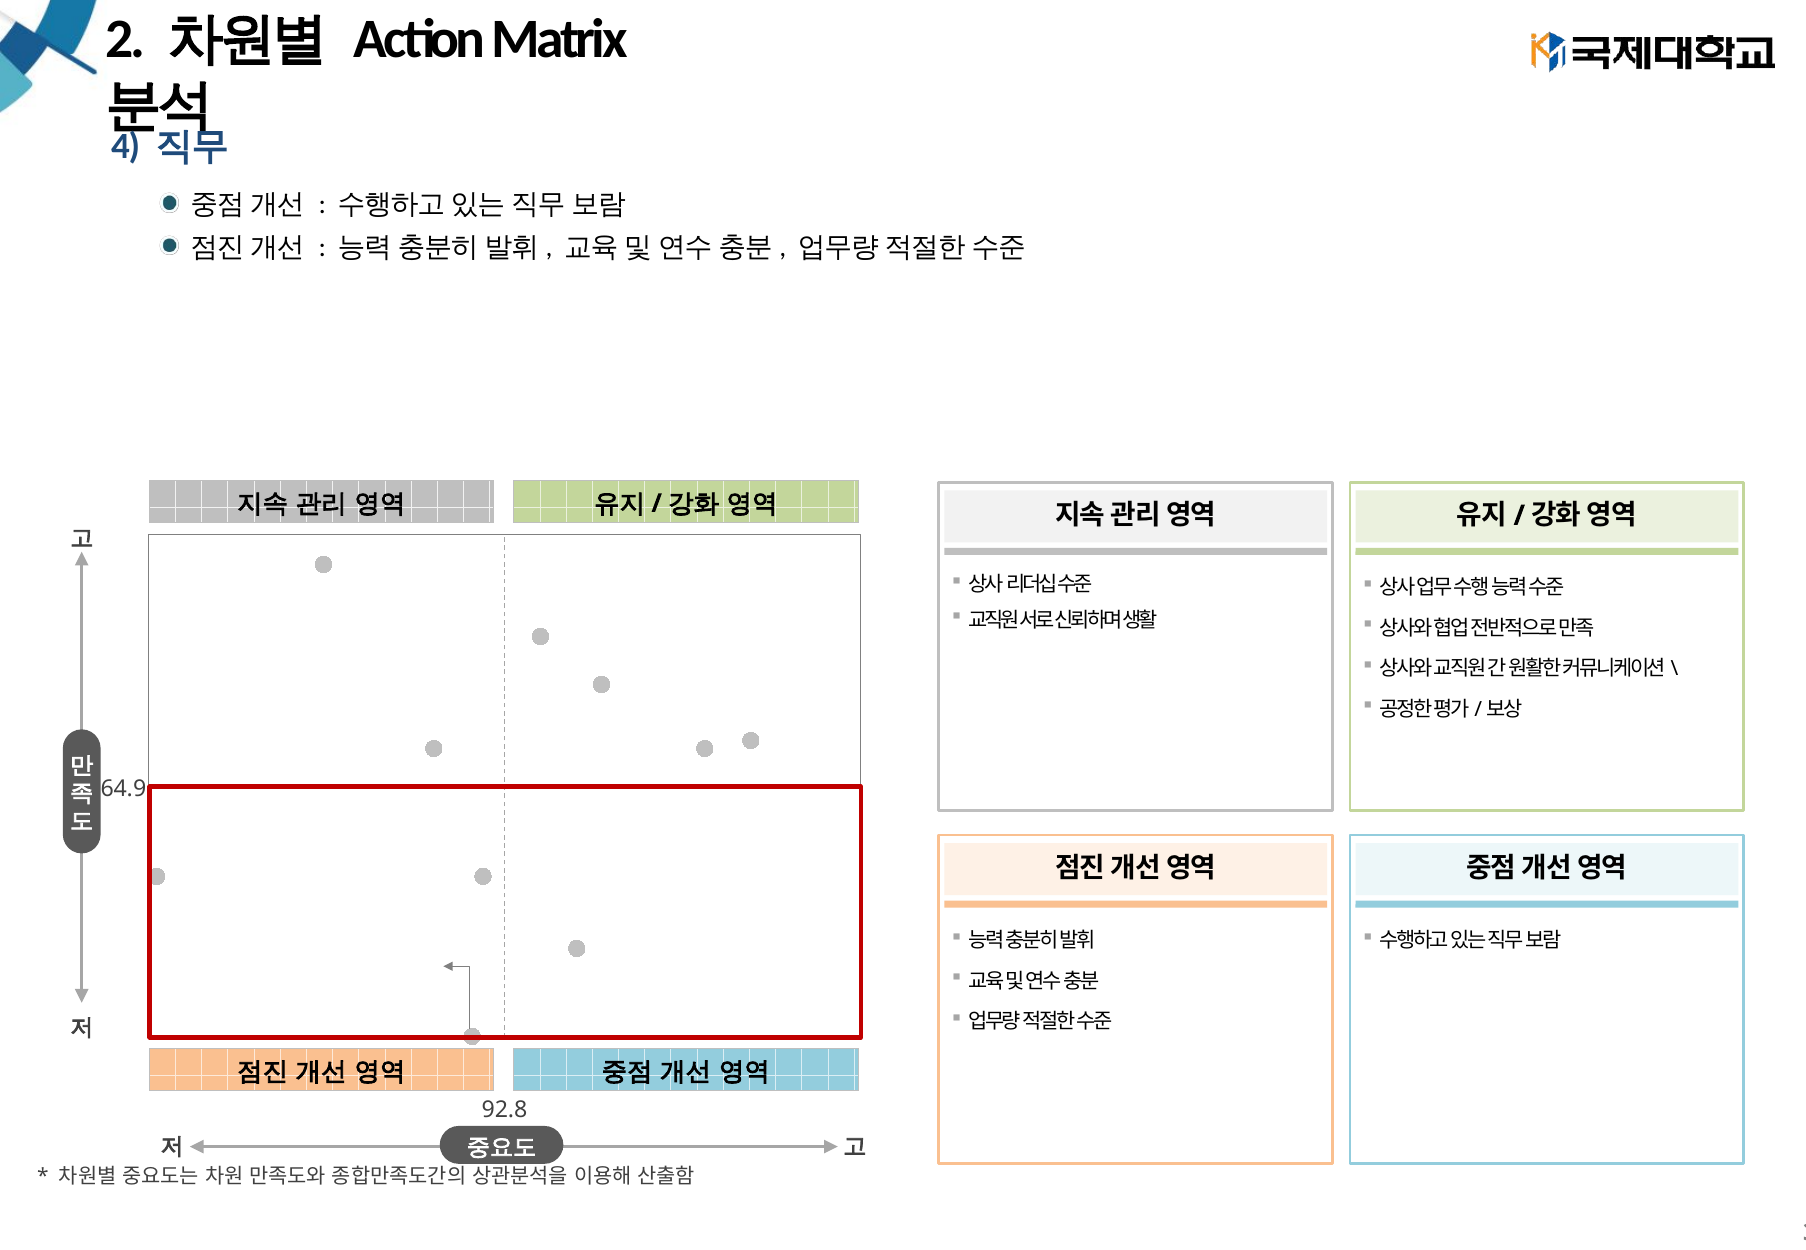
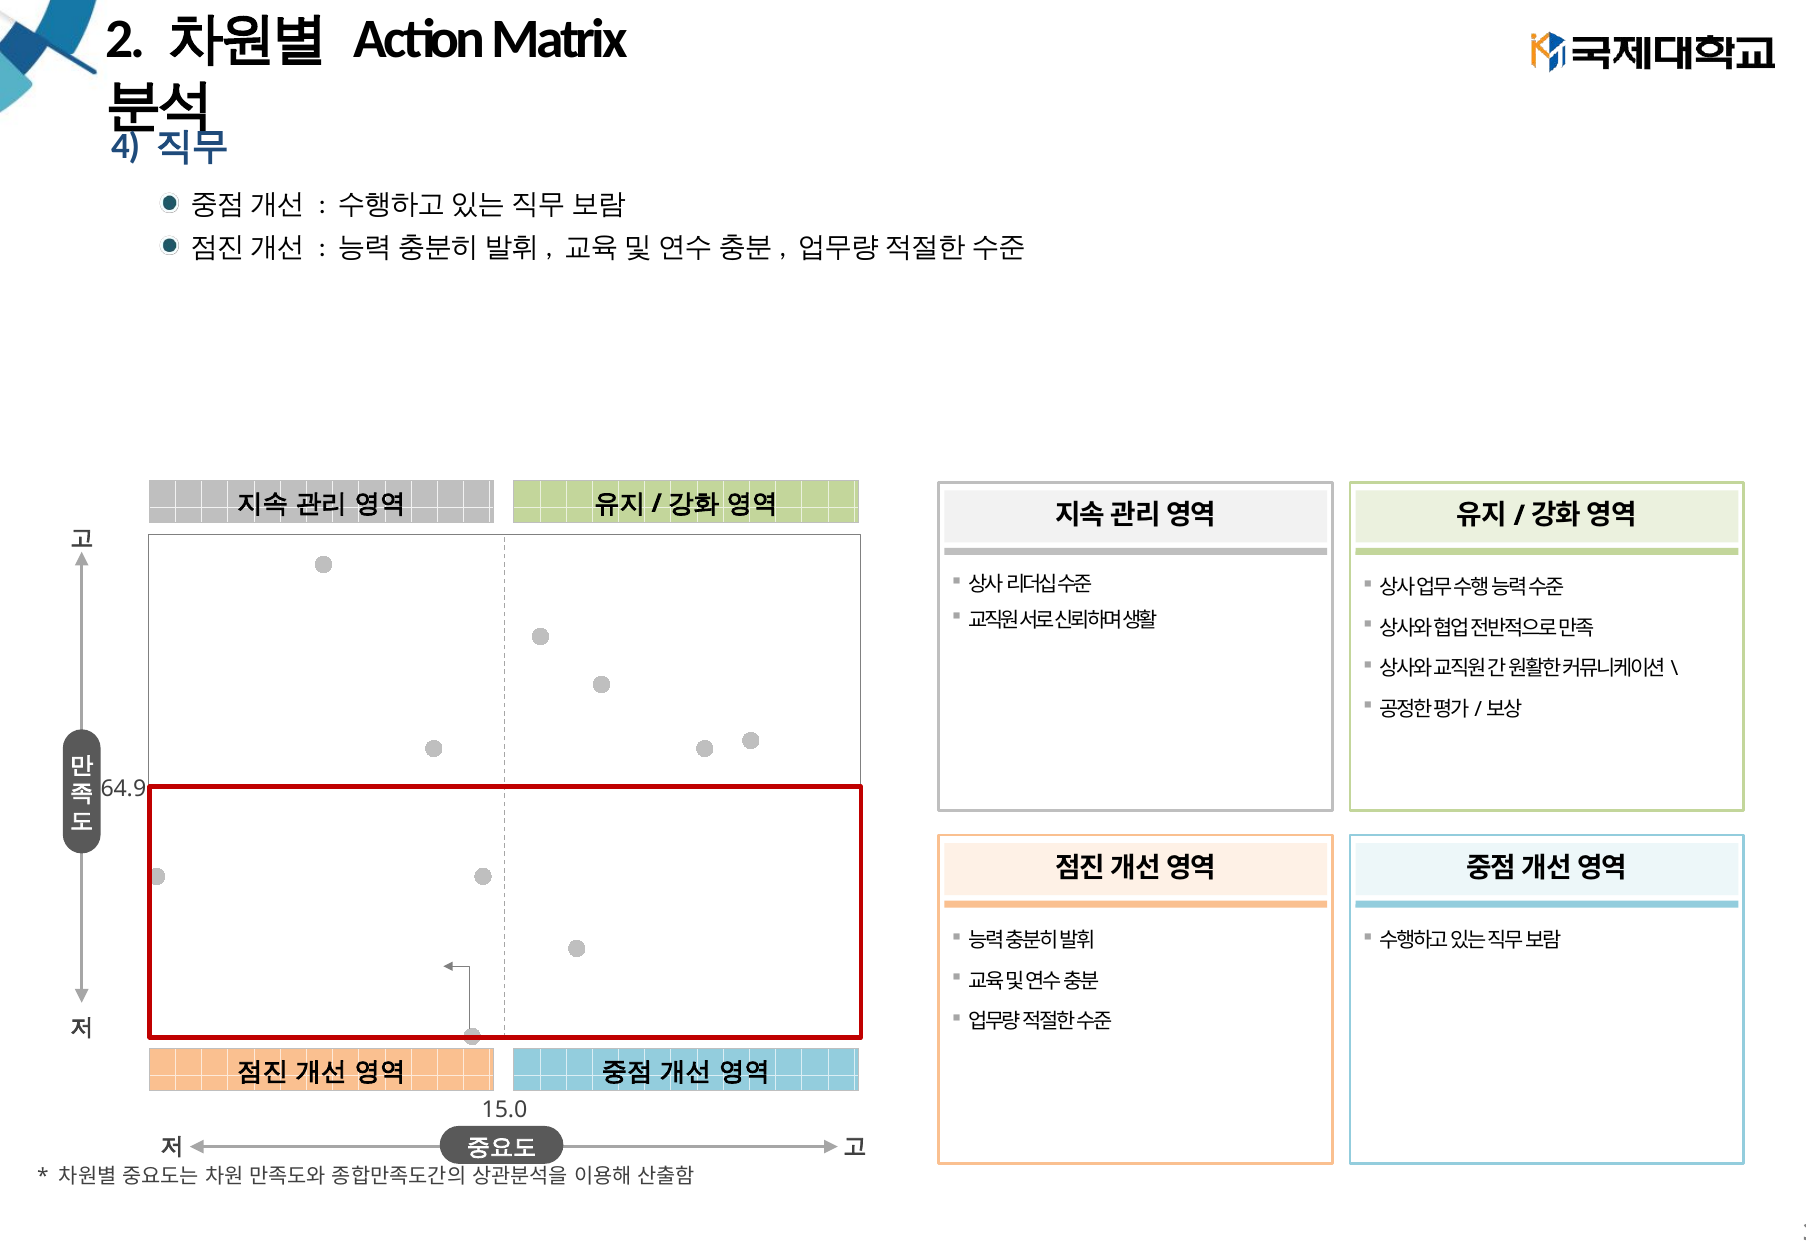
92.8: 92.8 -> 15.0
